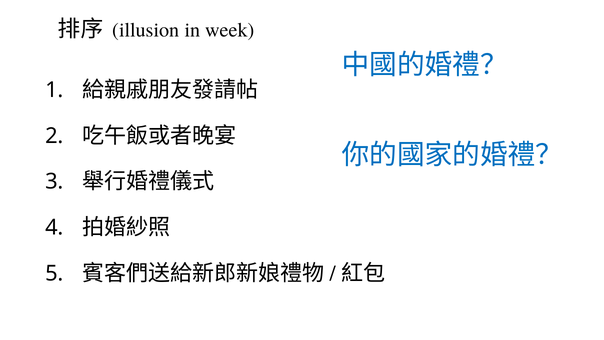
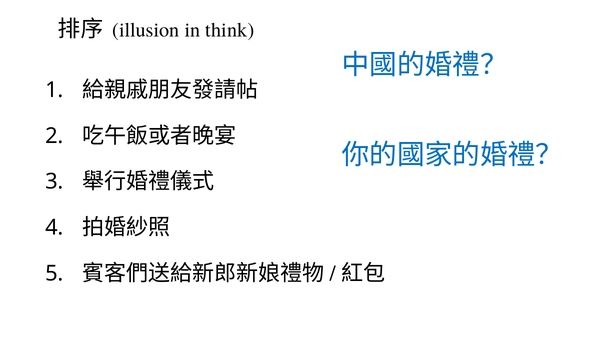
week: week -> think
